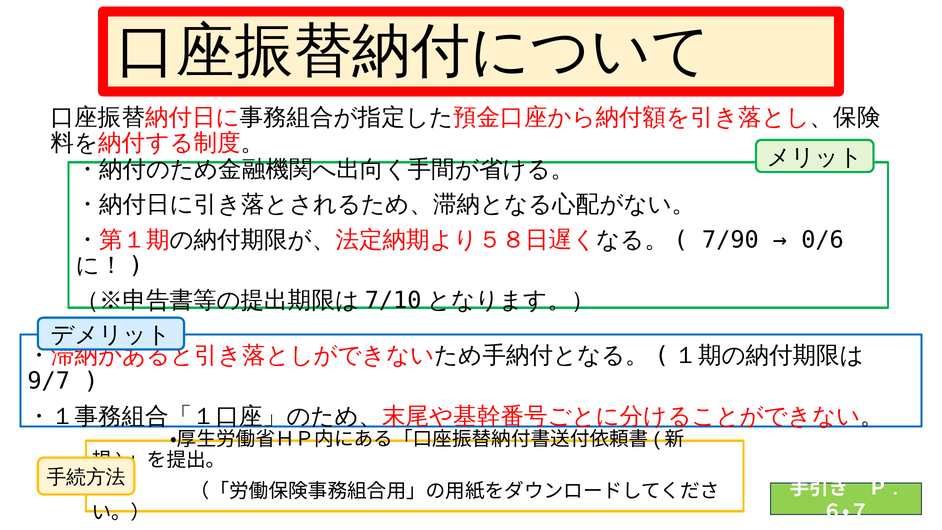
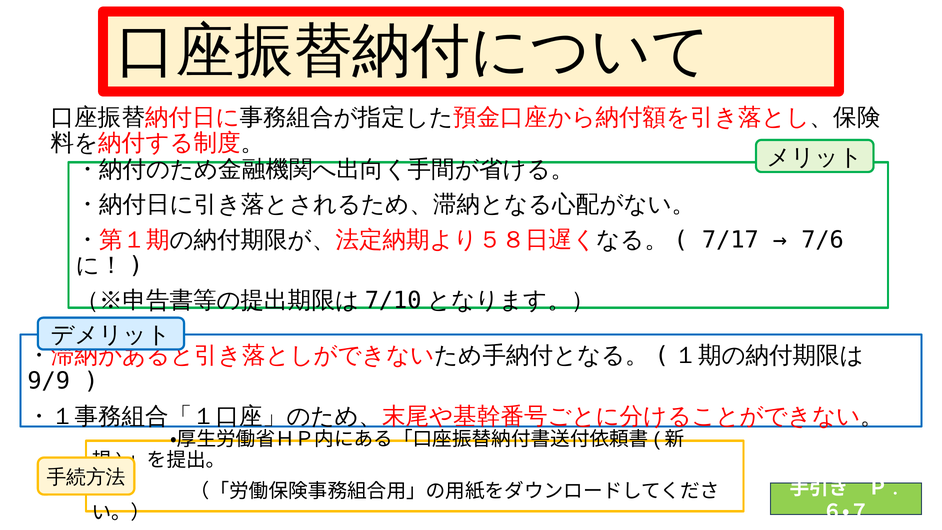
7/90: 7/90 -> 7/17
0/6: 0/6 -> 7/6
9/7: 9/7 -> 9/9
